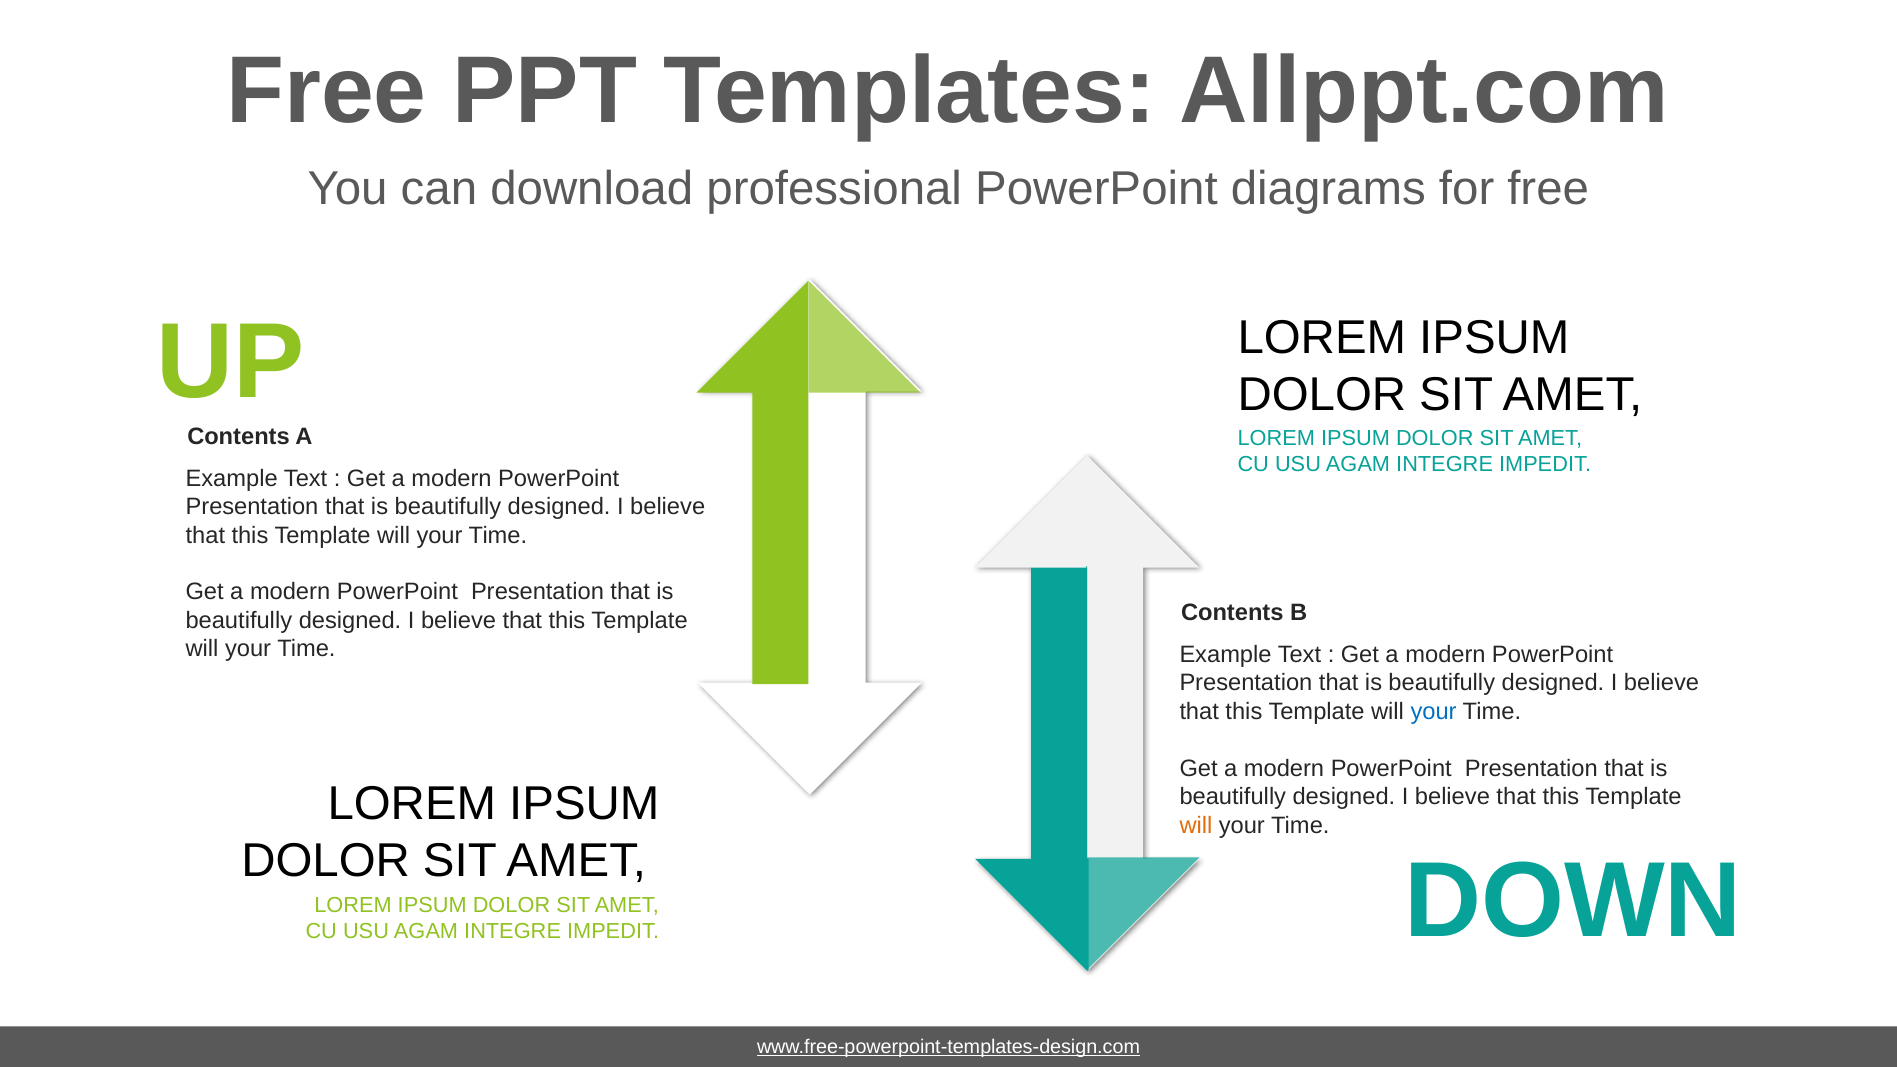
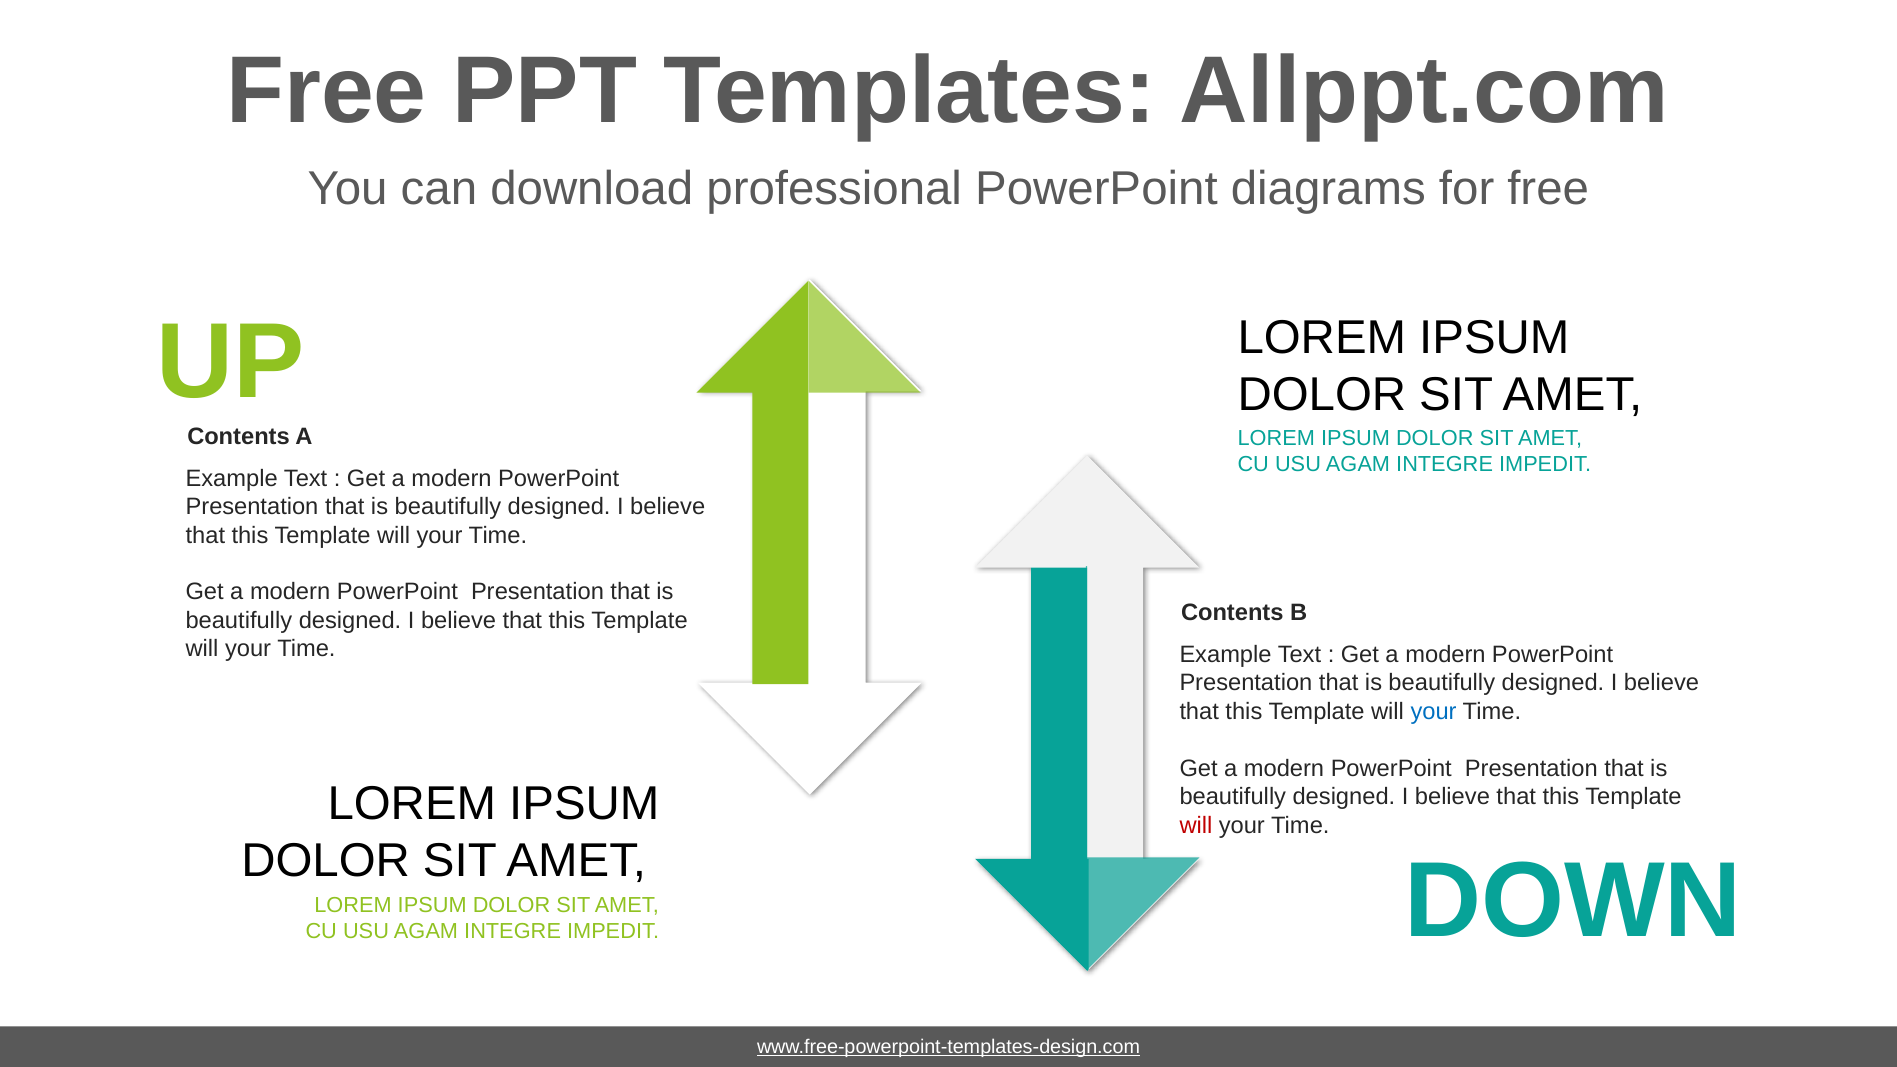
will at (1196, 825) colour: orange -> red
